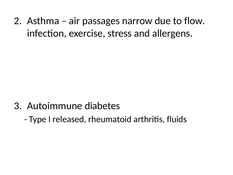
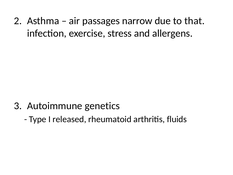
flow: flow -> that
diabetes: diabetes -> genetics
